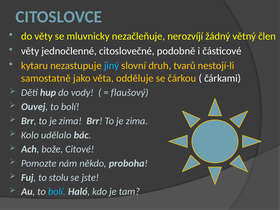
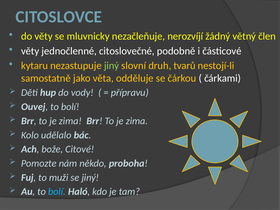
jiný at (112, 66) colour: light blue -> light green
flaušový: flaušový -> přípravu
stolu: stolu -> muži
se jste: jste -> jiný
